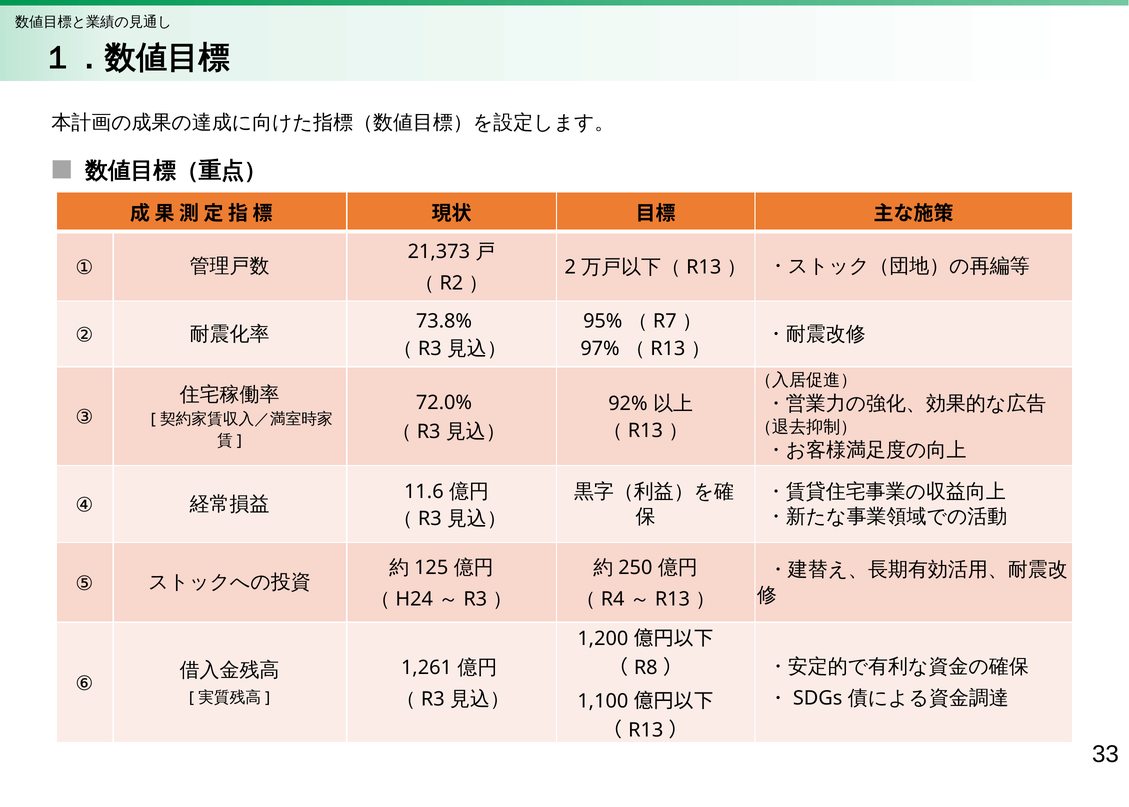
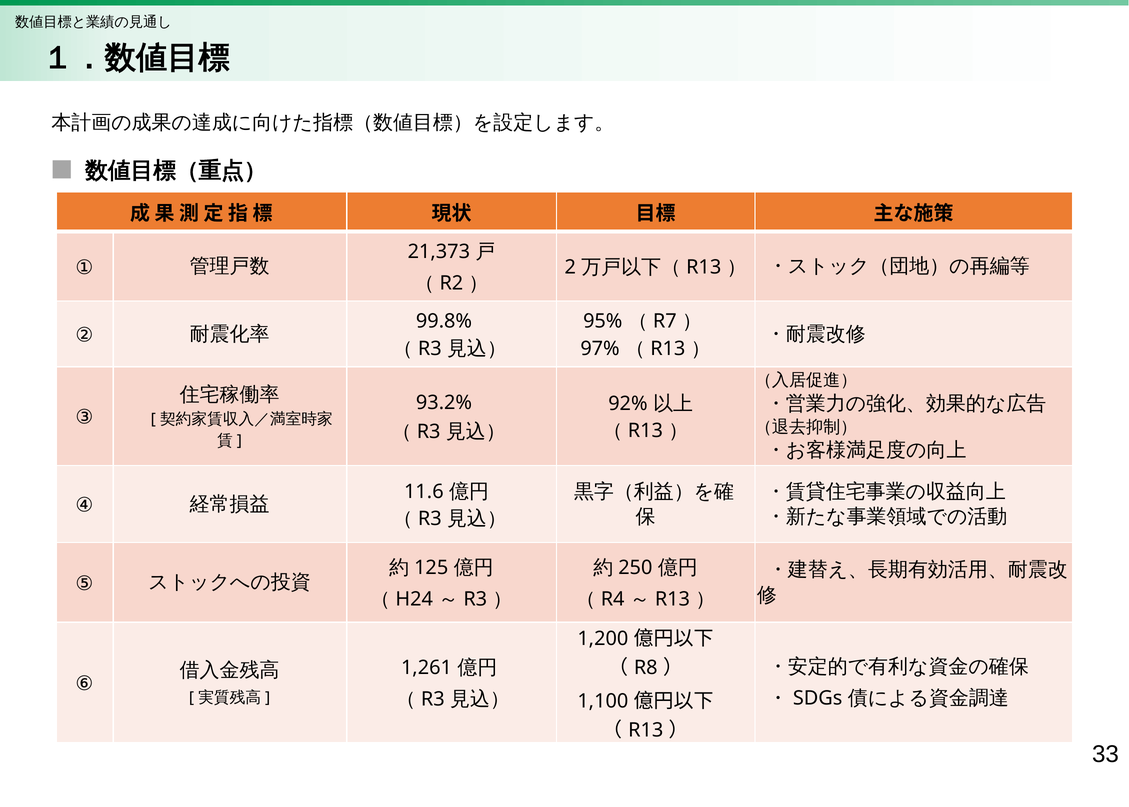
73.8%: 73.8% -> 99.8%
72.0%: 72.0% -> 93.2%
